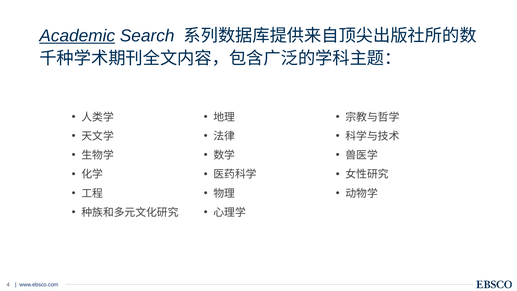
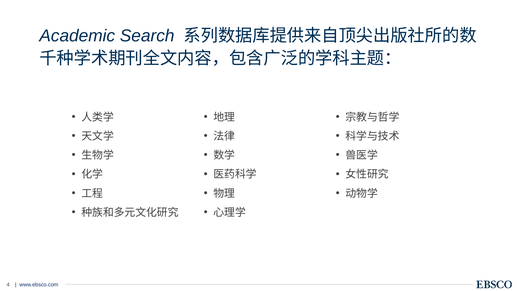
Academic underline: present -> none
